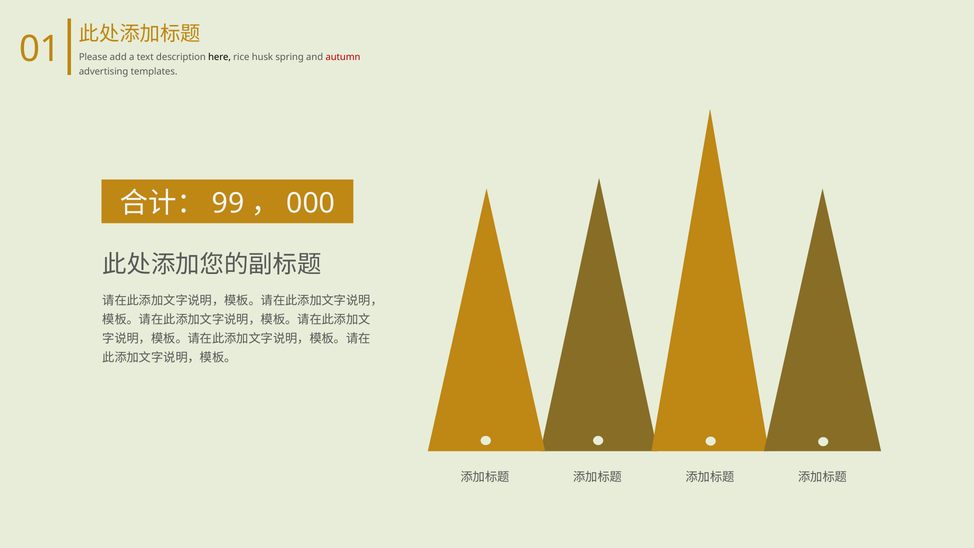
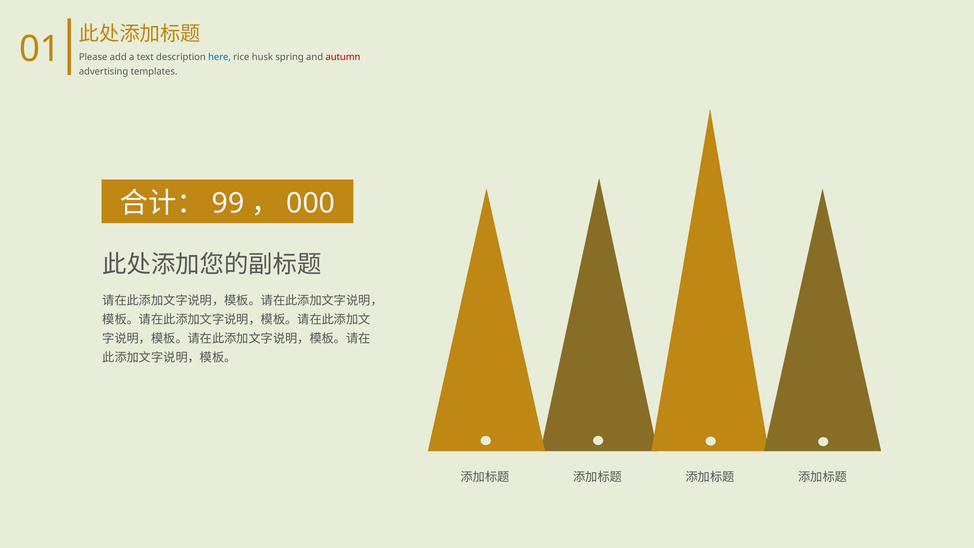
here colour: black -> blue
